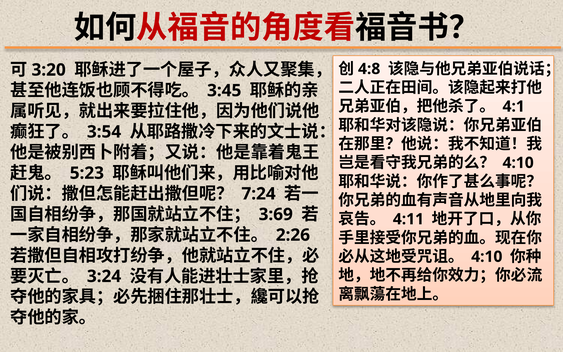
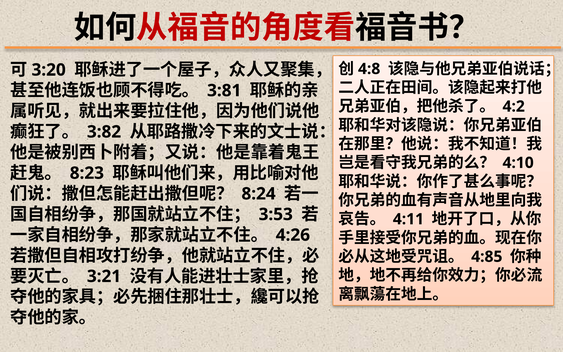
3:45: 3:45 -> 3:81
4:1: 4:1 -> 4:2
3:54: 3:54 -> 3:82
5:23: 5:23 -> 8:23
7:24: 7:24 -> 8:24
3:69: 3:69 -> 3:53
2:26: 2:26 -> 4:26
4:10 at (487, 257): 4:10 -> 4:85
3:24: 3:24 -> 3:21
